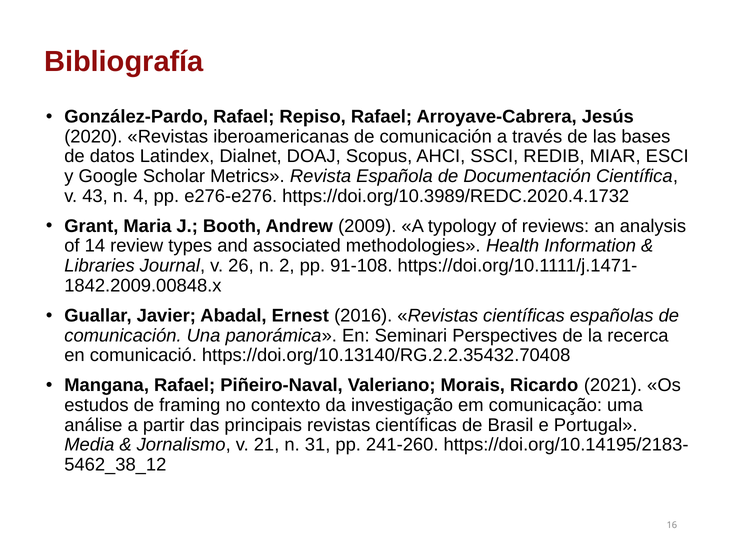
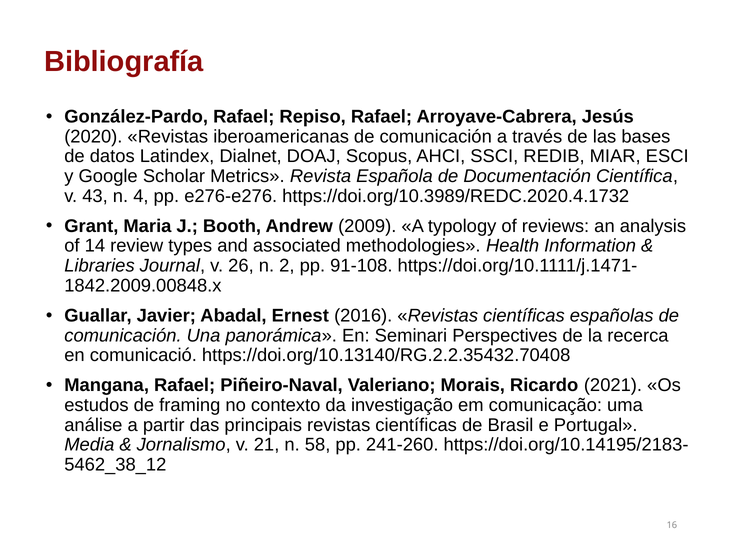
31: 31 -> 58
